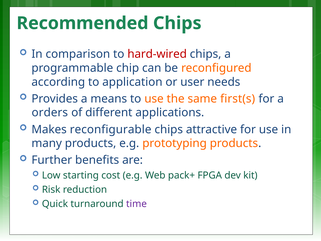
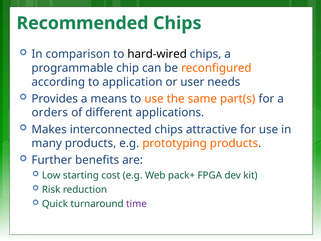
hard-wired colour: red -> black
first(s: first(s -> part(s
reconfigurable: reconfigurable -> interconnected
